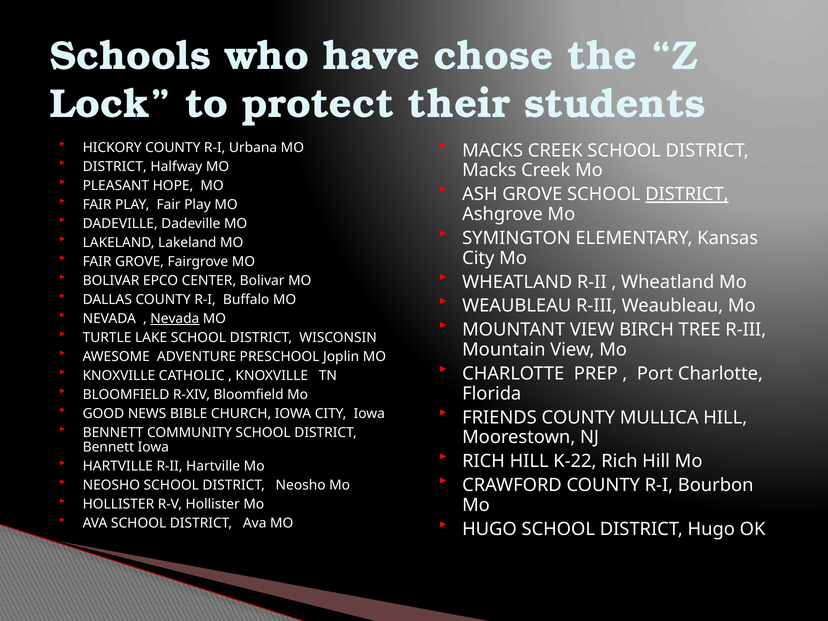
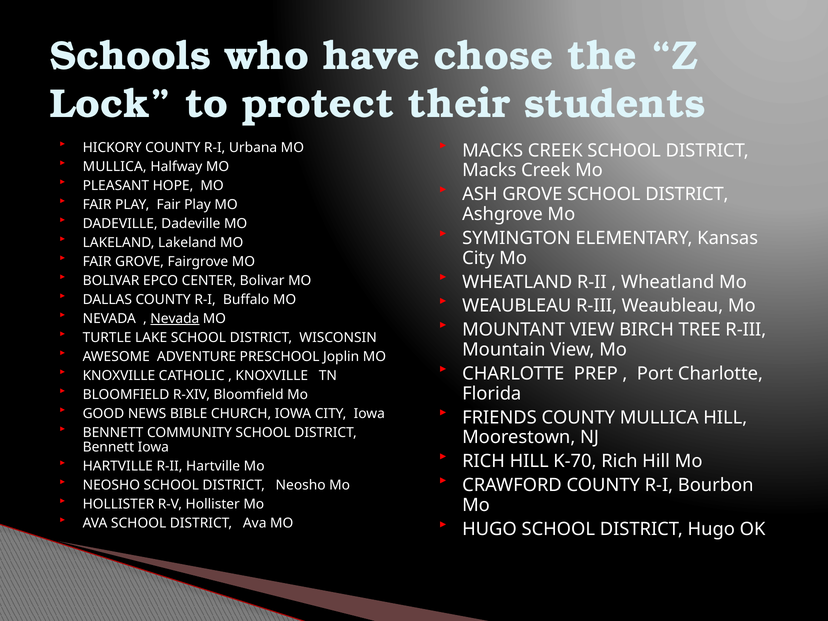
DISTRICT at (115, 166): DISTRICT -> MULLICA
DISTRICT at (687, 194) underline: present -> none
K-22: K-22 -> K-70
